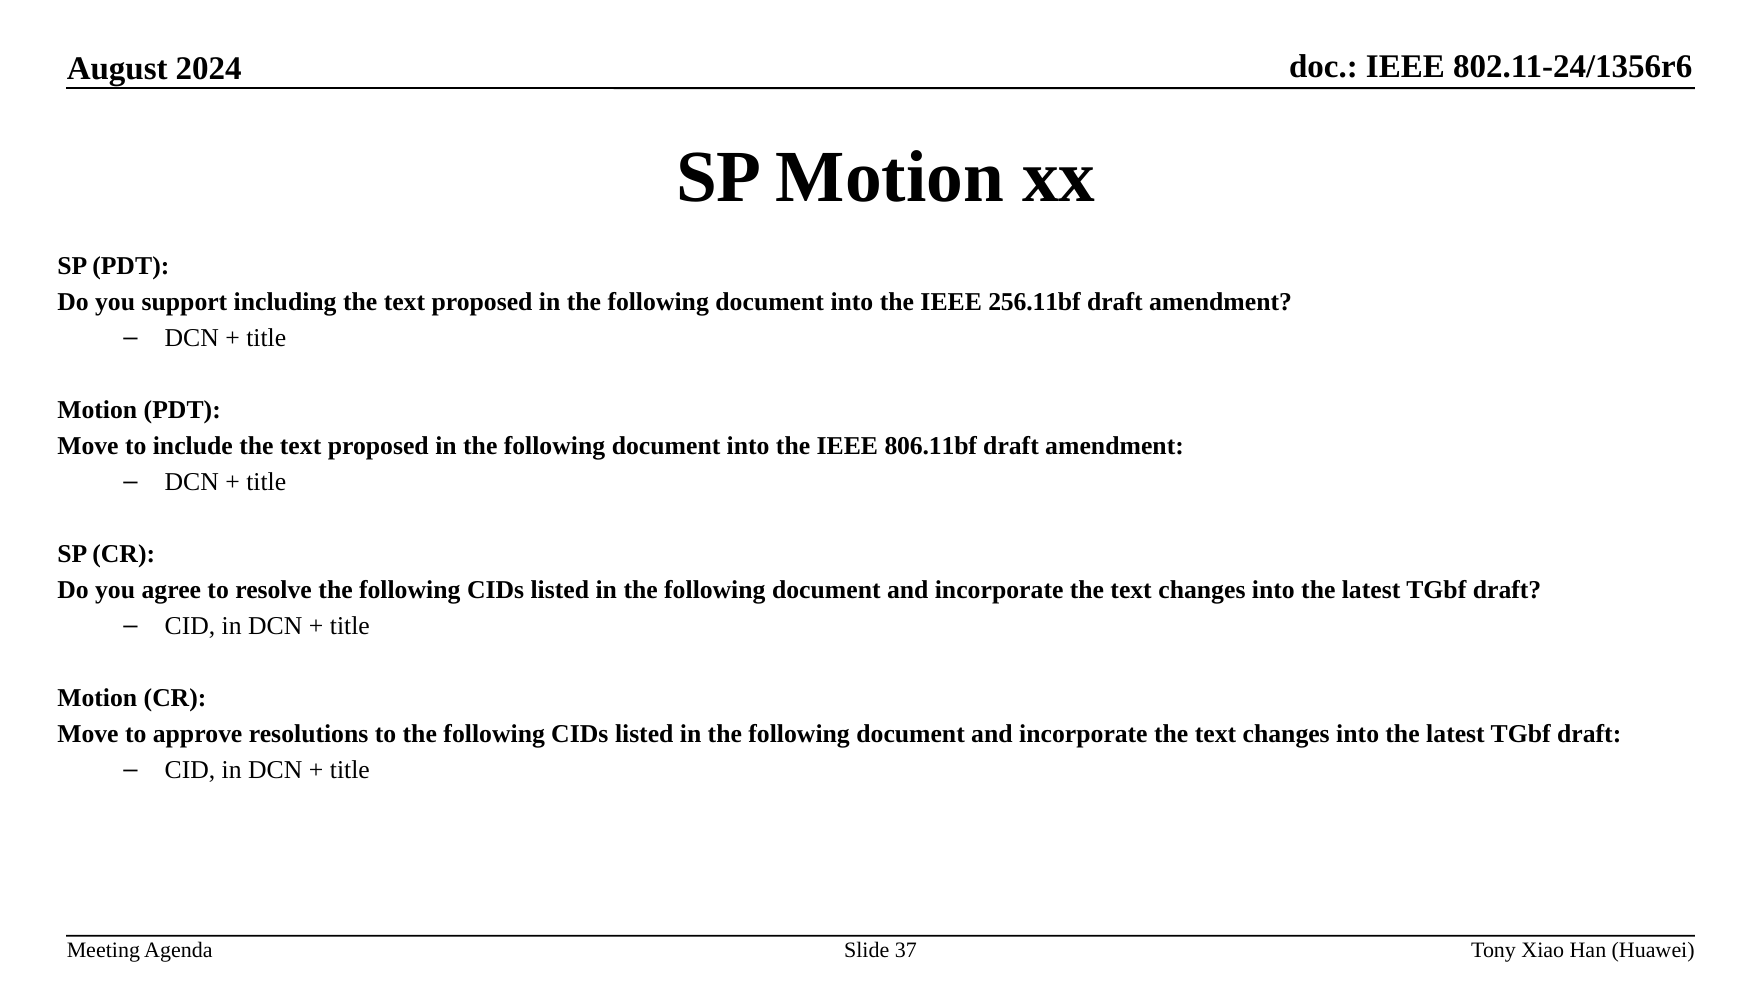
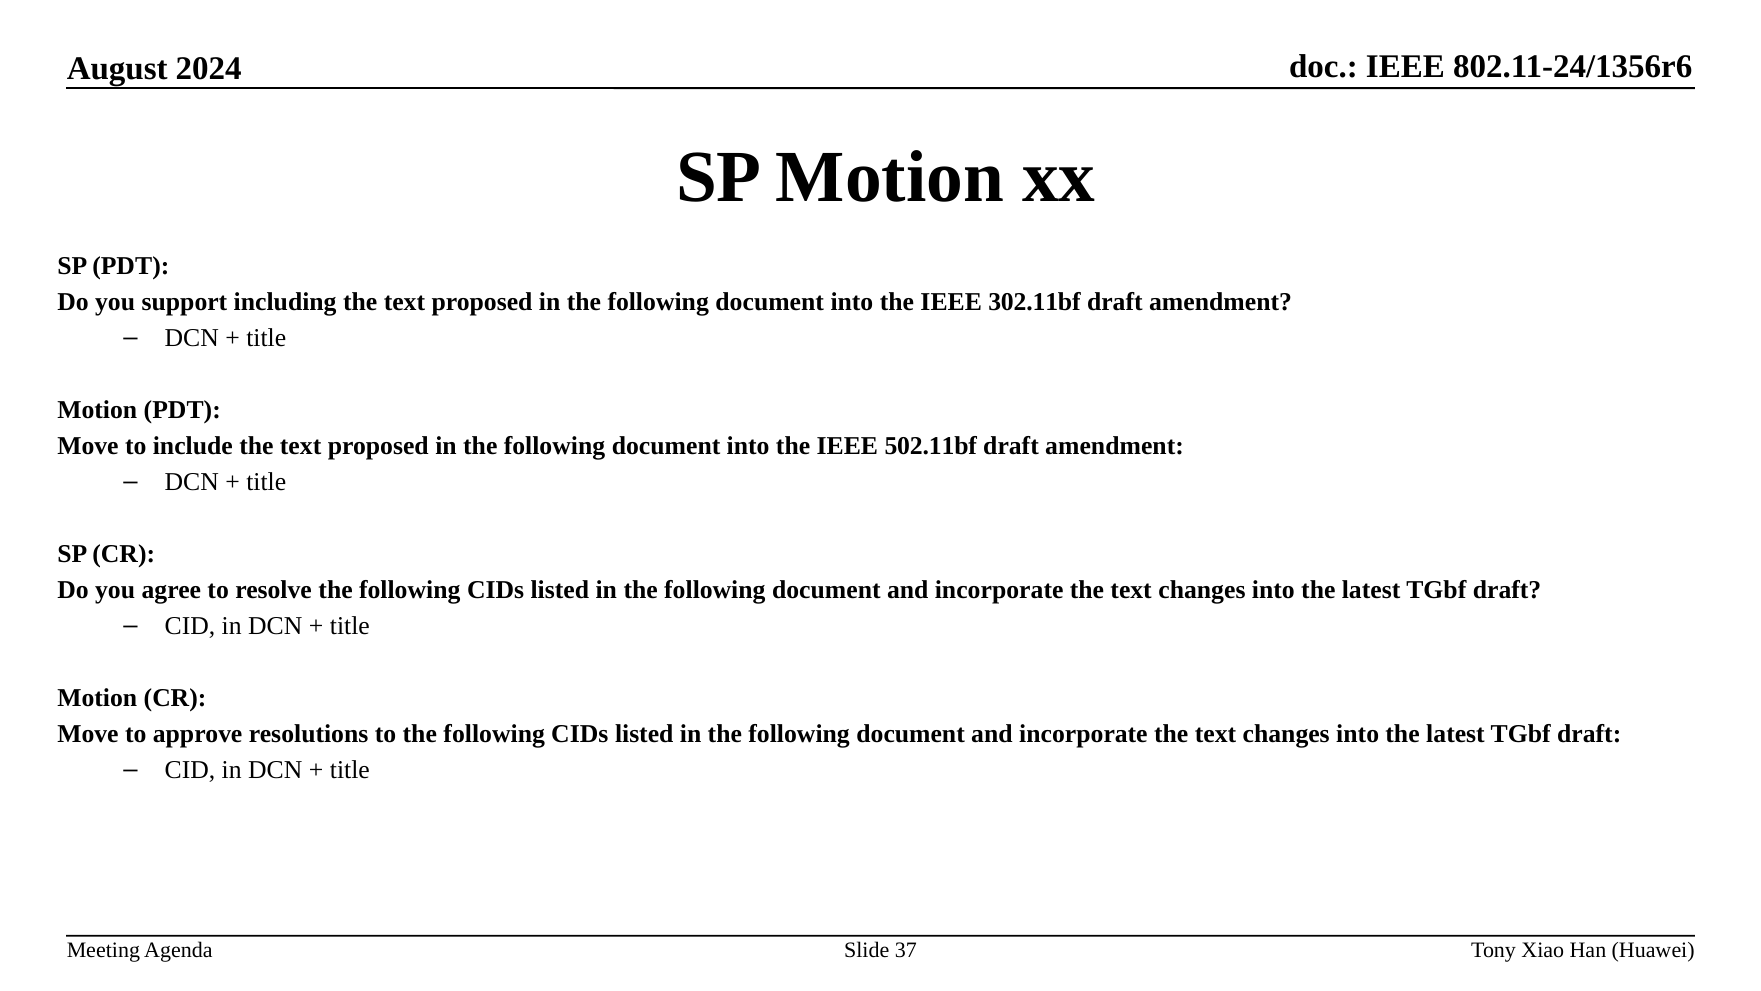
256.11bf: 256.11bf -> 302.11bf
806.11bf: 806.11bf -> 502.11bf
